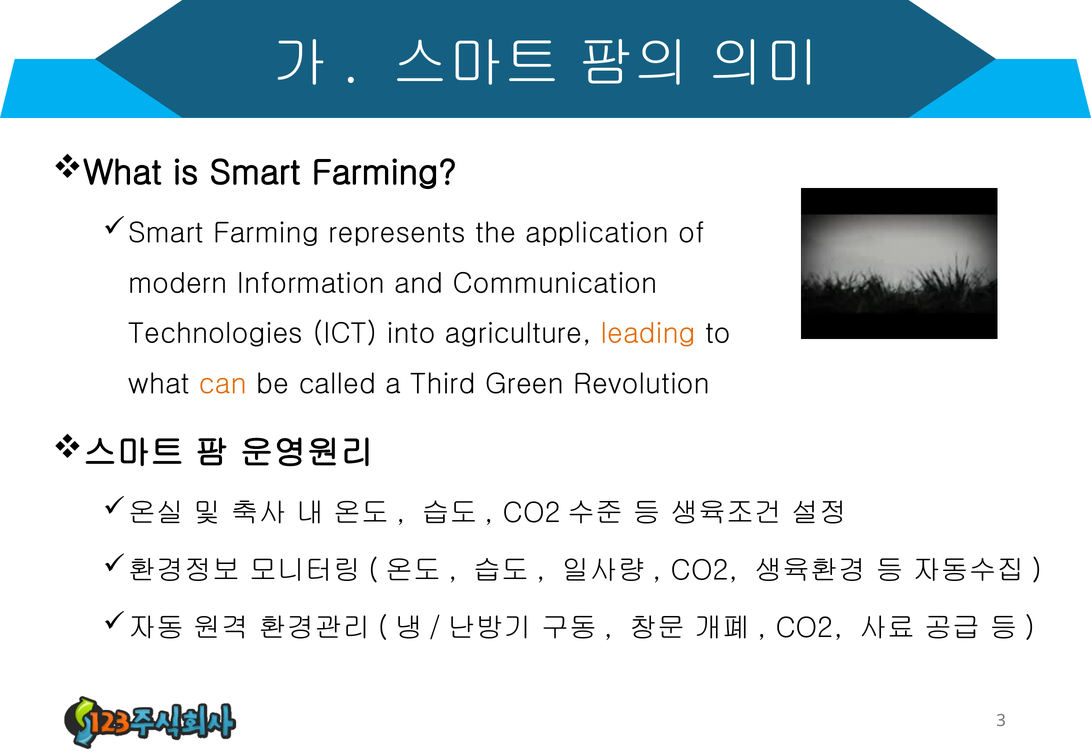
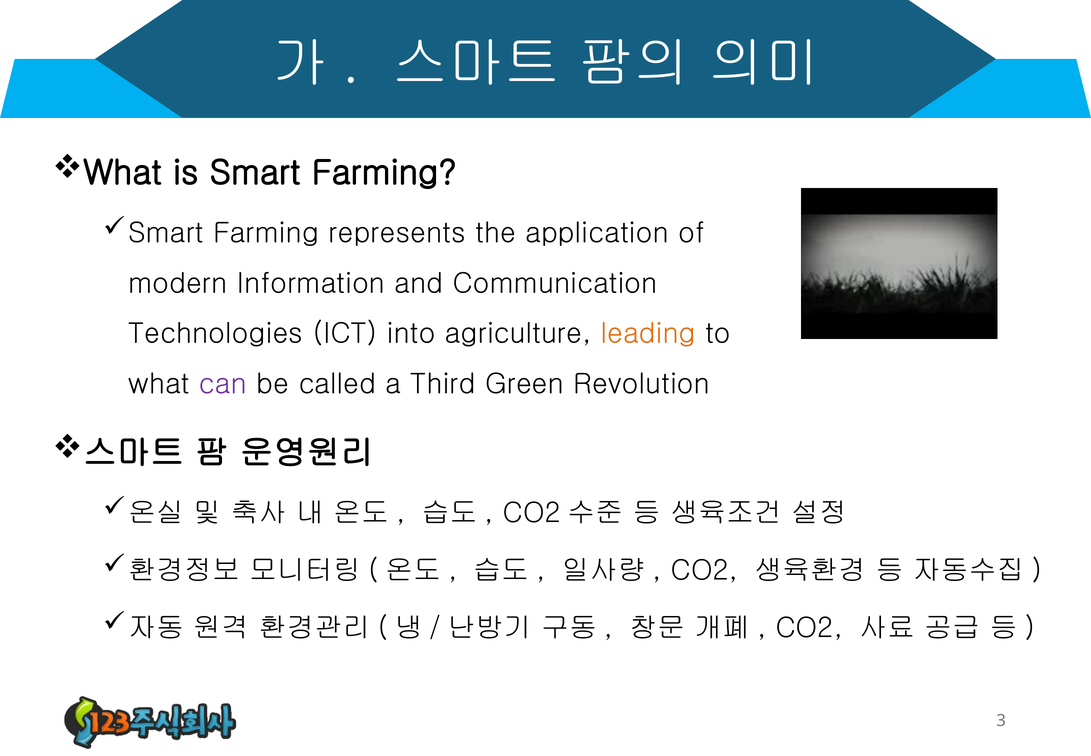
can colour: orange -> purple
